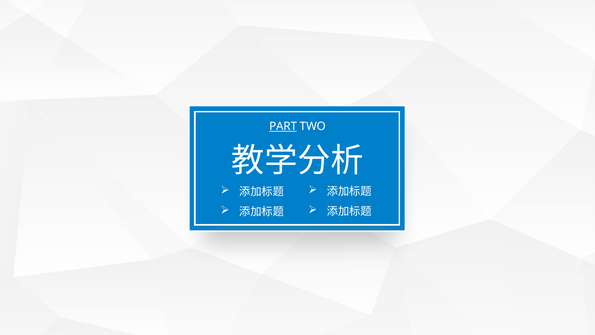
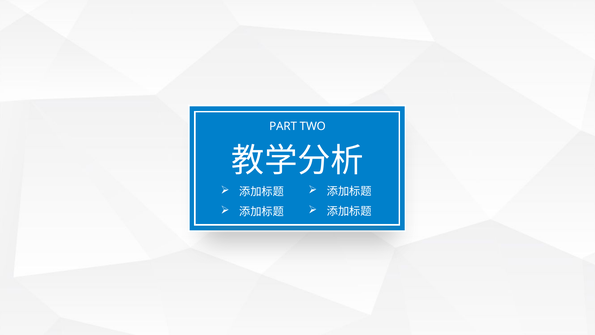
PART underline: present -> none
